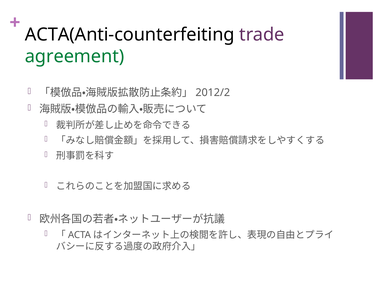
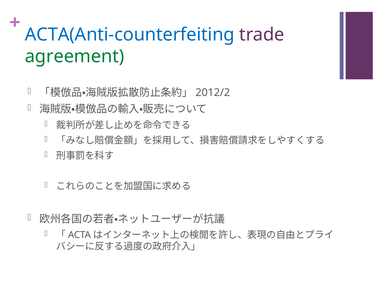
ACTA(Anti-counterfeiting colour: black -> blue
